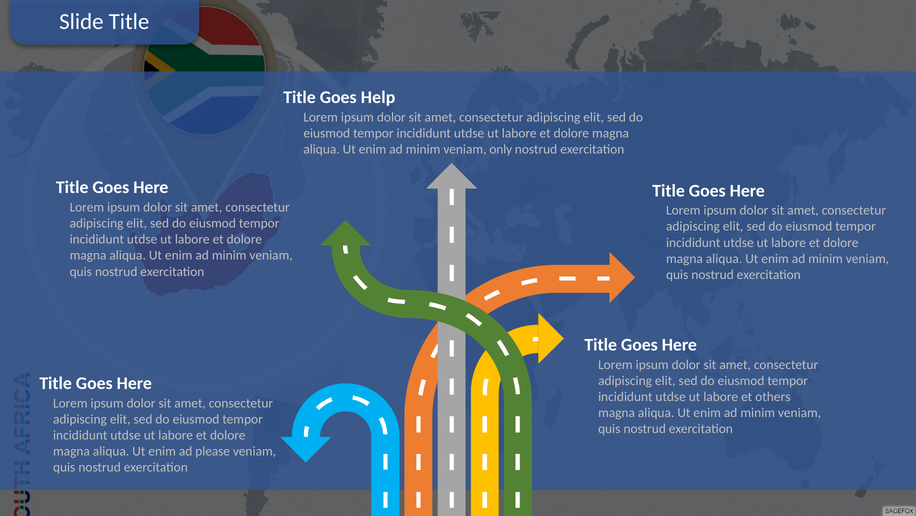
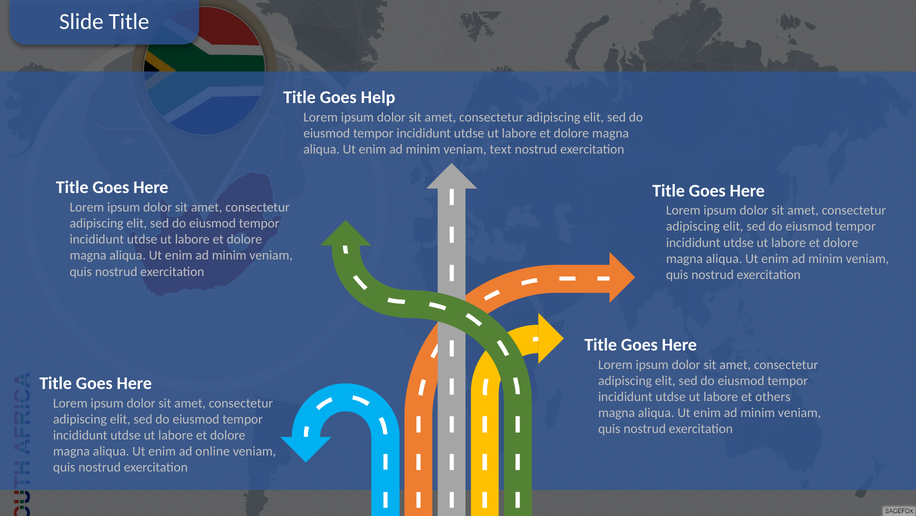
only: only -> text
please: please -> online
